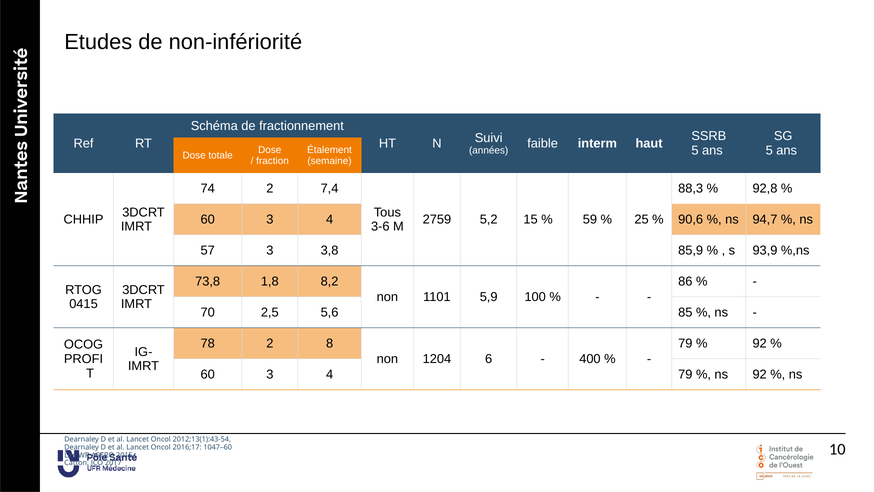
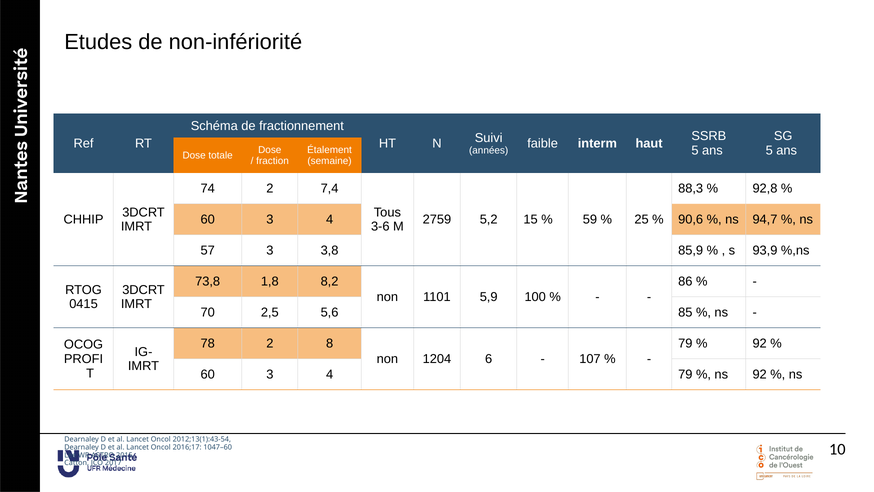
400: 400 -> 107
